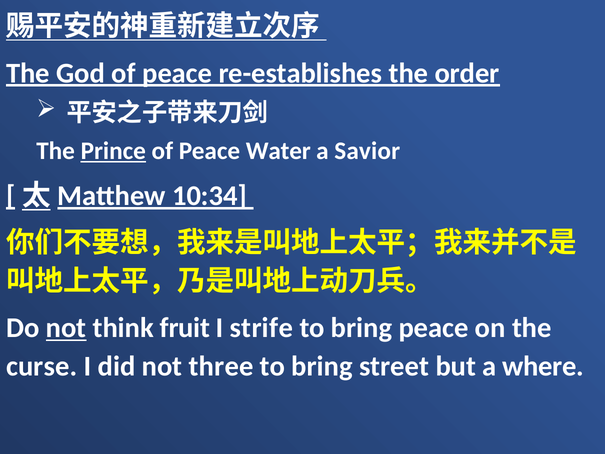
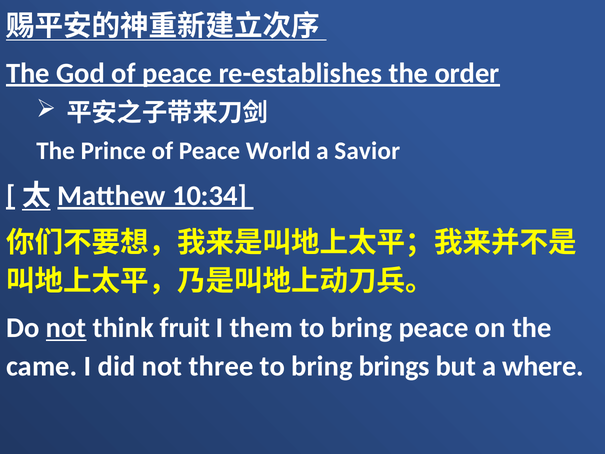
Prince underline: present -> none
Water: Water -> World
strife: strife -> them
curse: curse -> came
street: street -> brings
